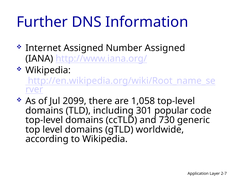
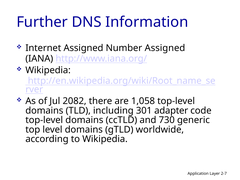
2099: 2099 -> 2082
popular: popular -> adapter
